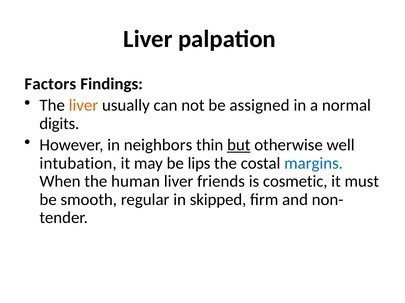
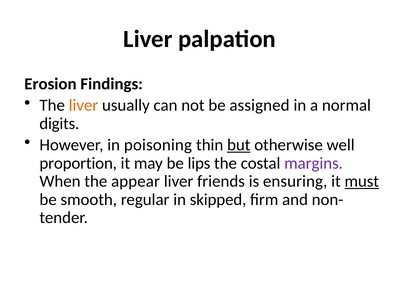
Factors: Factors -> Erosion
neighbors: neighbors -> poisoning
intubation: intubation -> proportion
margins colour: blue -> purple
human: human -> appear
cosmetic: cosmetic -> ensuring
must underline: none -> present
